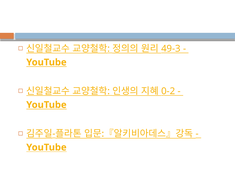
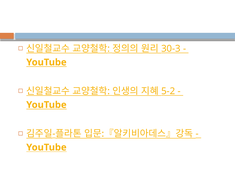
49-3: 49-3 -> 30-3
0-2: 0-2 -> 5-2
